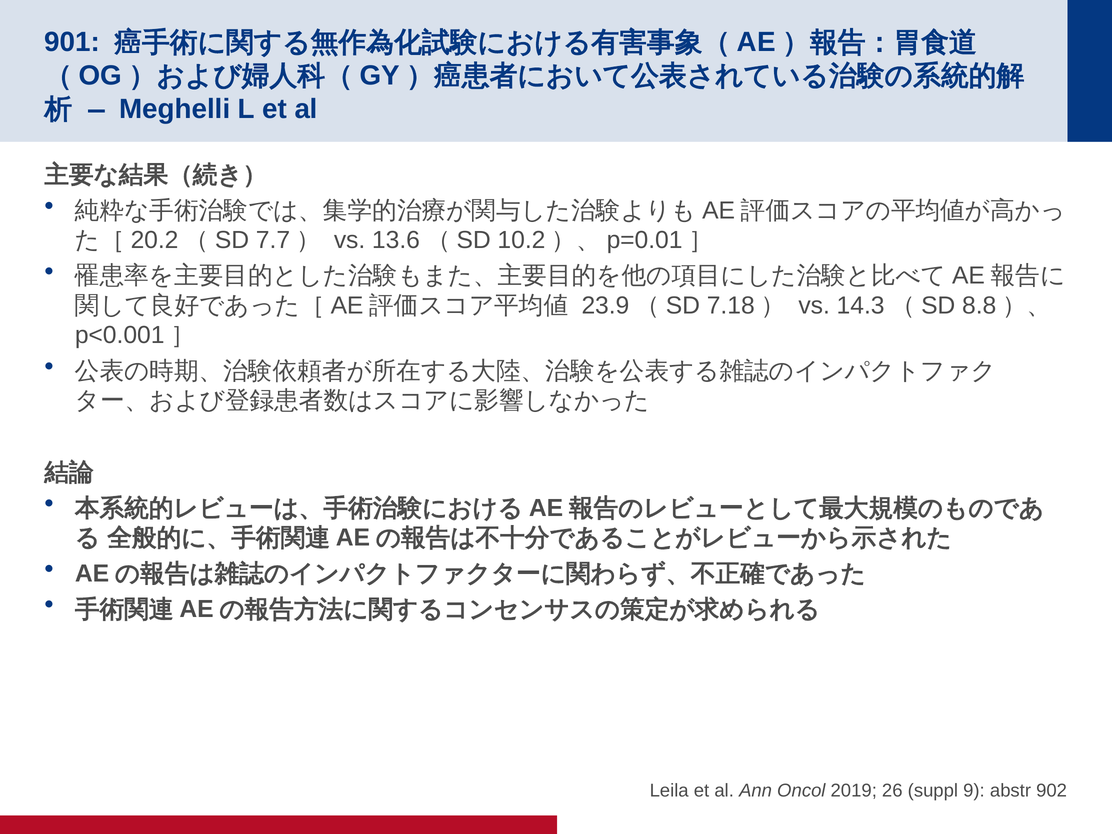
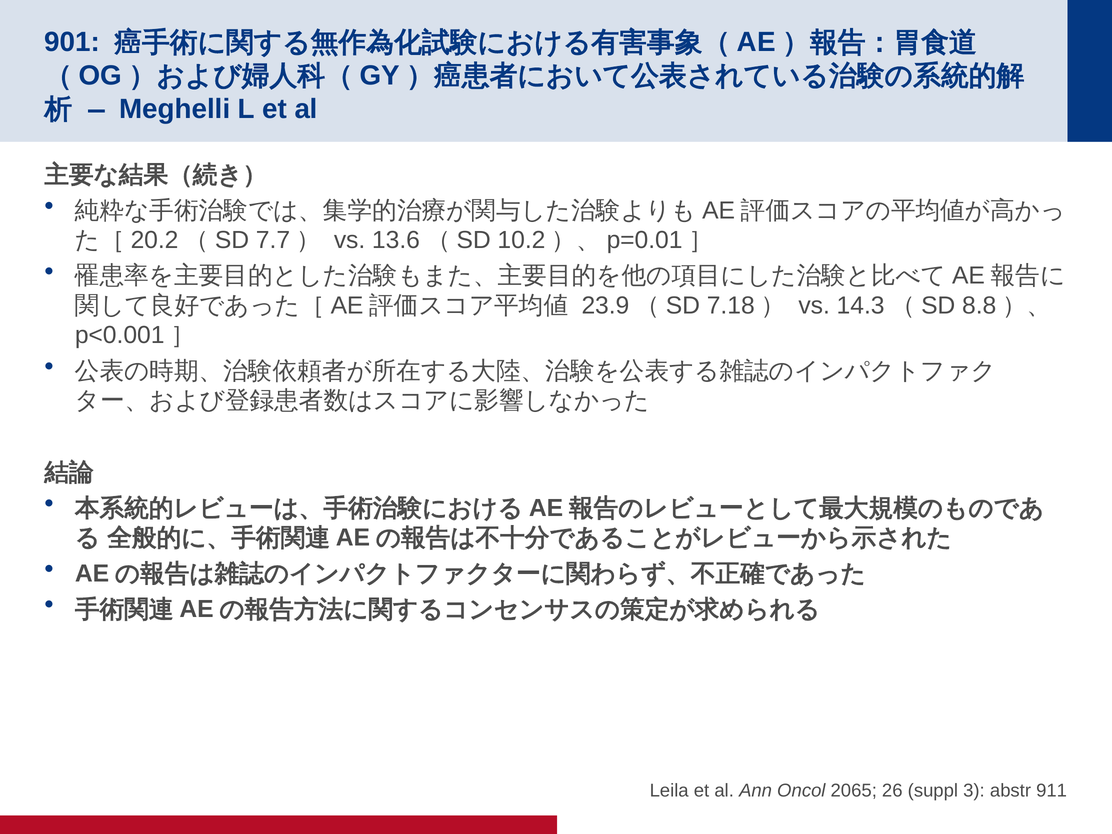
2019: 2019 -> 2065
9: 9 -> 3
902: 902 -> 911
